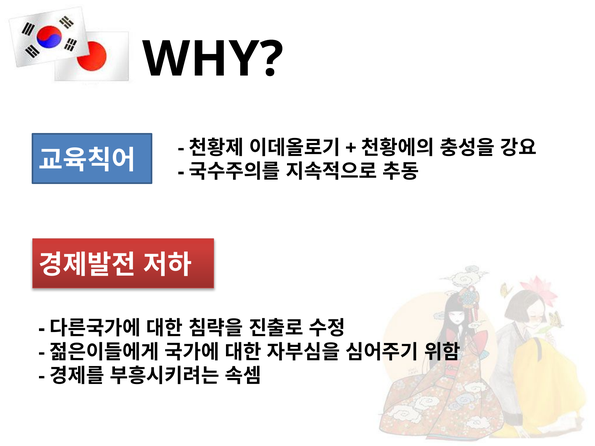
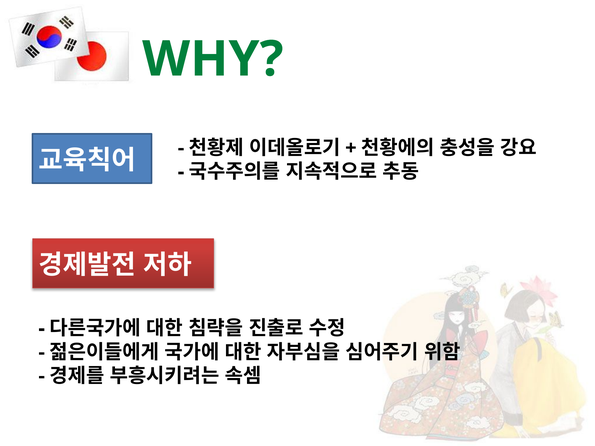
WHY colour: black -> green
